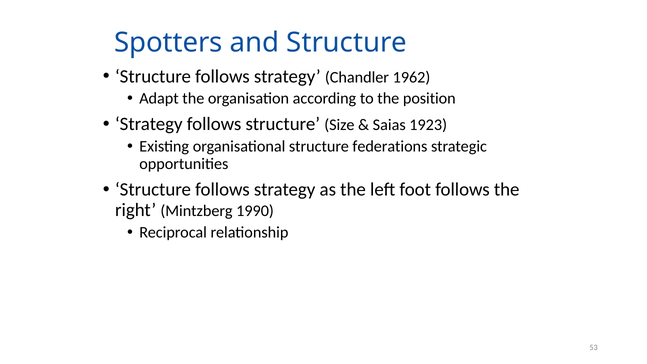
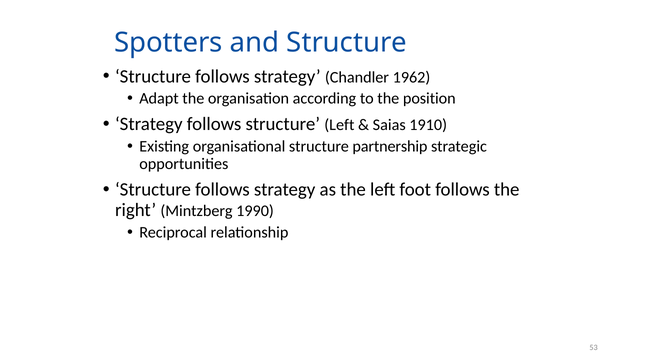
structure Size: Size -> Left
1923: 1923 -> 1910
federations: federations -> partnership
